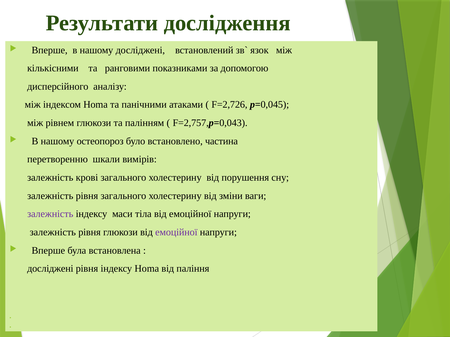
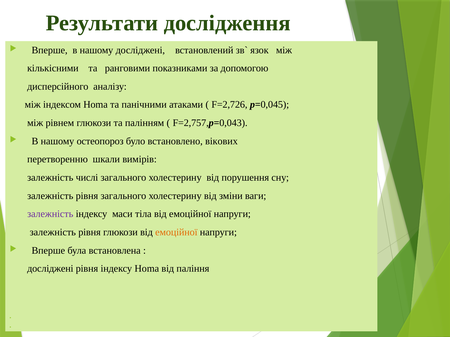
частина: частина -> вікових
крові: крові -> числі
емоційної at (176, 233) colour: purple -> orange
